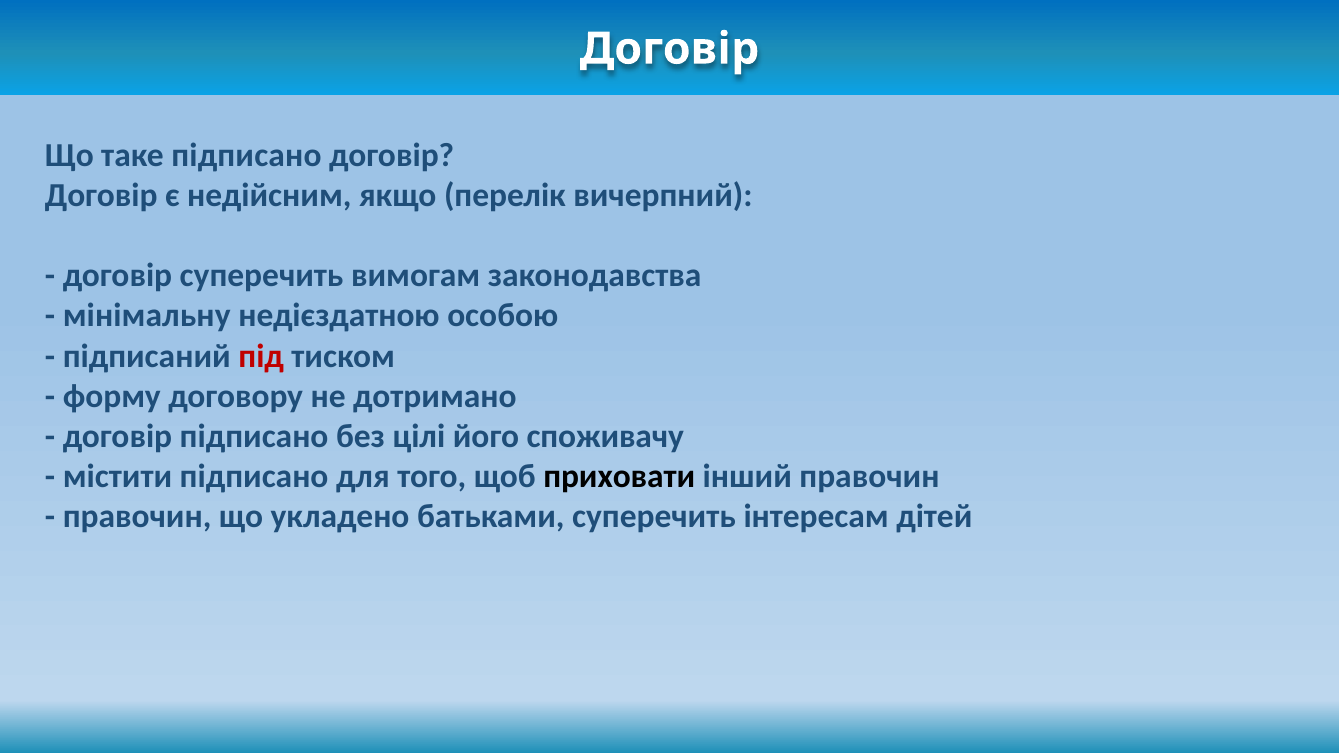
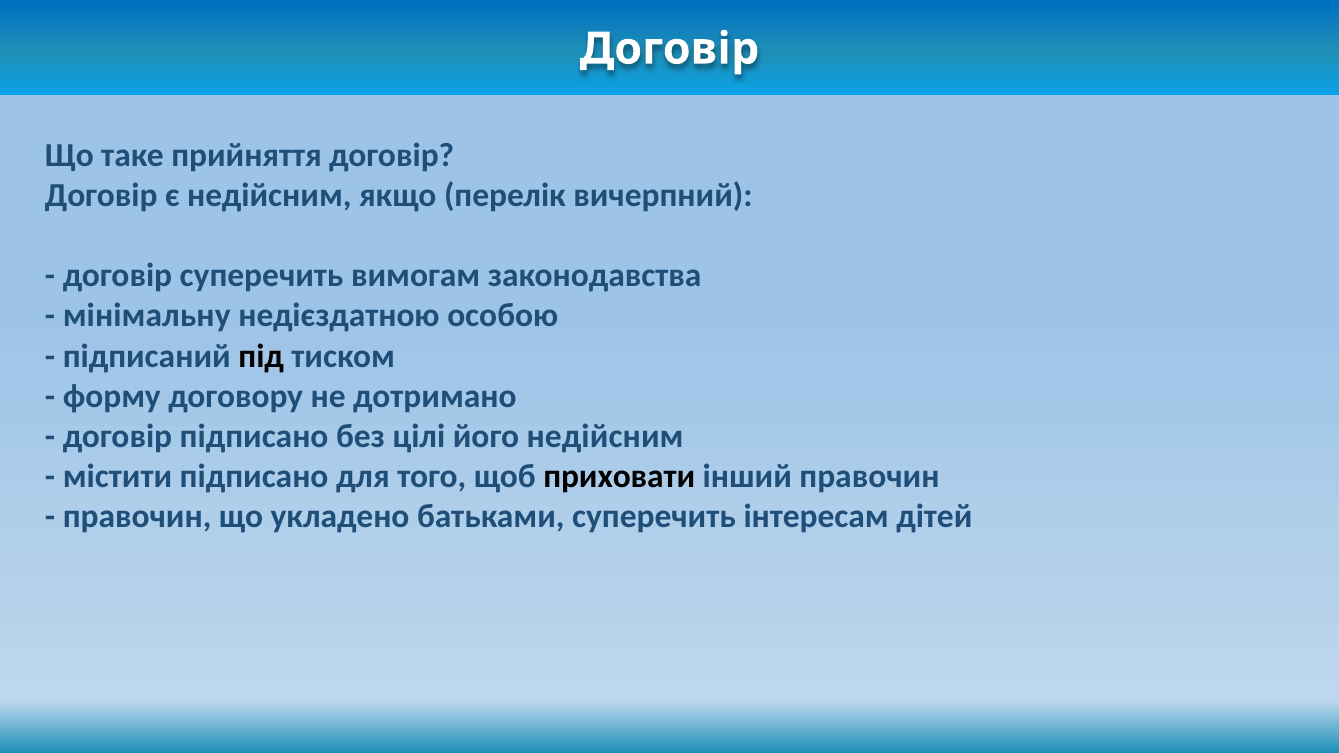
таке підписано: підписано -> прийняття
під colour: red -> black
його споживачу: споживачу -> недійсним
